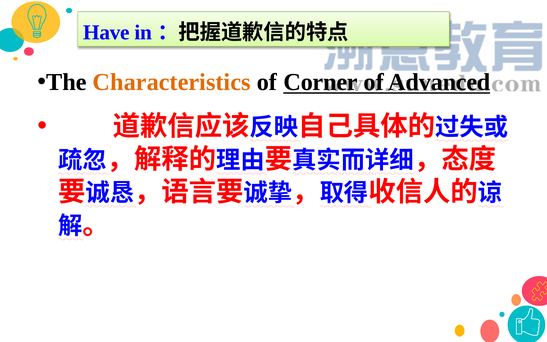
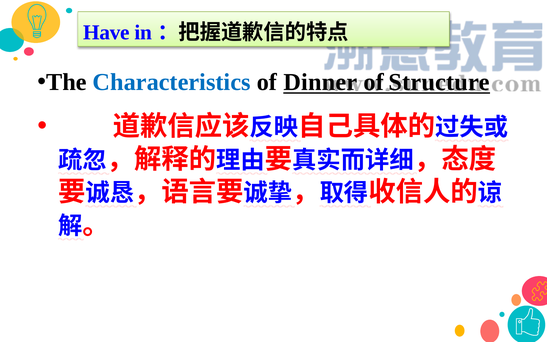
Characteristics colour: orange -> blue
Corner: Corner -> Dinner
Advanced: Advanced -> Structure
